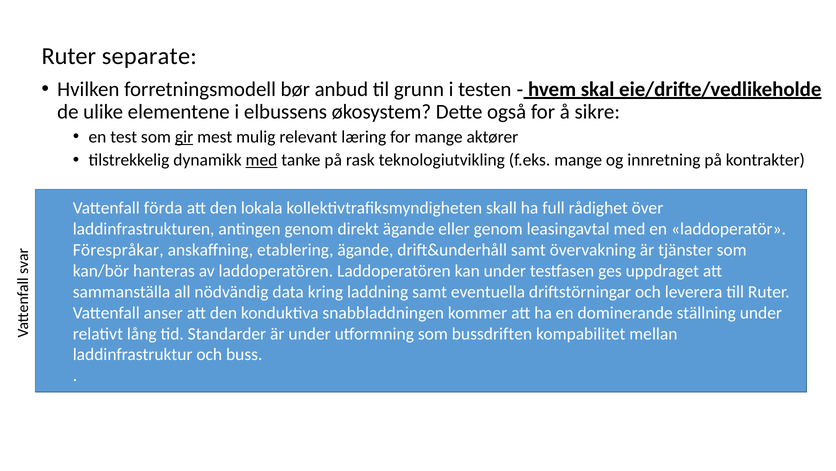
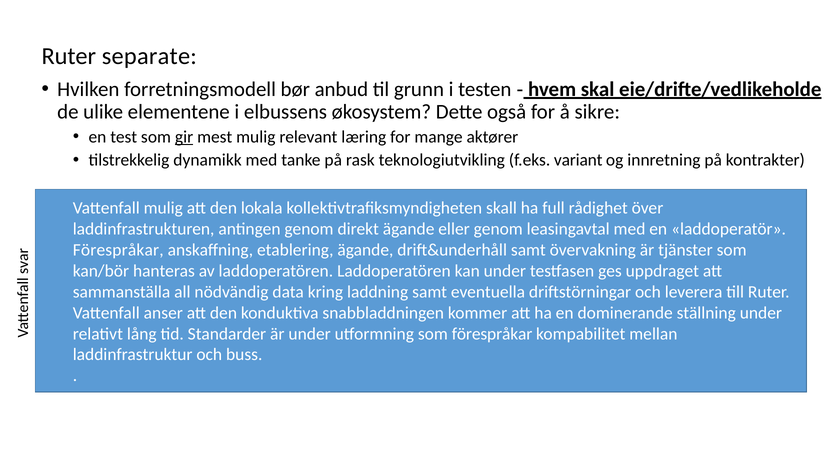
med at (262, 160) underline: present -> none
f.eks mange: mange -> variant
Vattenfall förda: förda -> mulig
som bussdriften: bussdriften -> förespråkar
